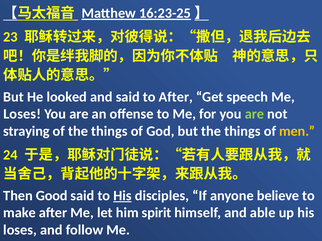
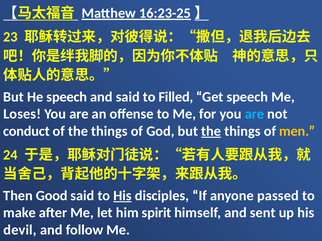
He looked: looked -> speech
to After: After -> Filled
are at (254, 114) colour: light green -> light blue
straying: straying -> conduct
the at (211, 131) underline: none -> present
believe: believe -> passed
able: able -> sent
loses at (20, 230): loses -> devil
